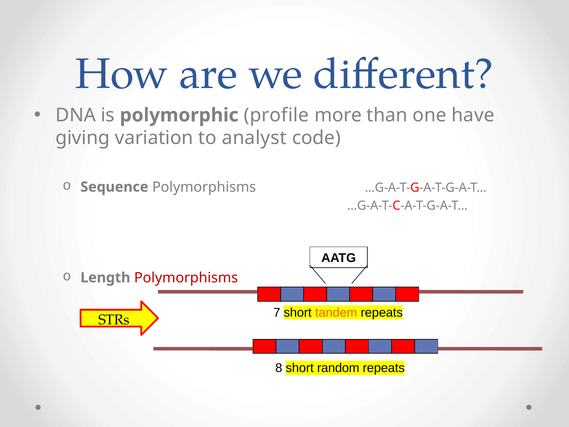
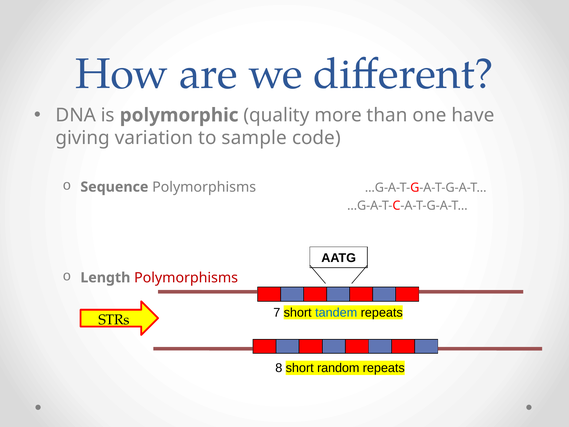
profile: profile -> quality
analyst: analyst -> sample
tandem colour: orange -> blue
